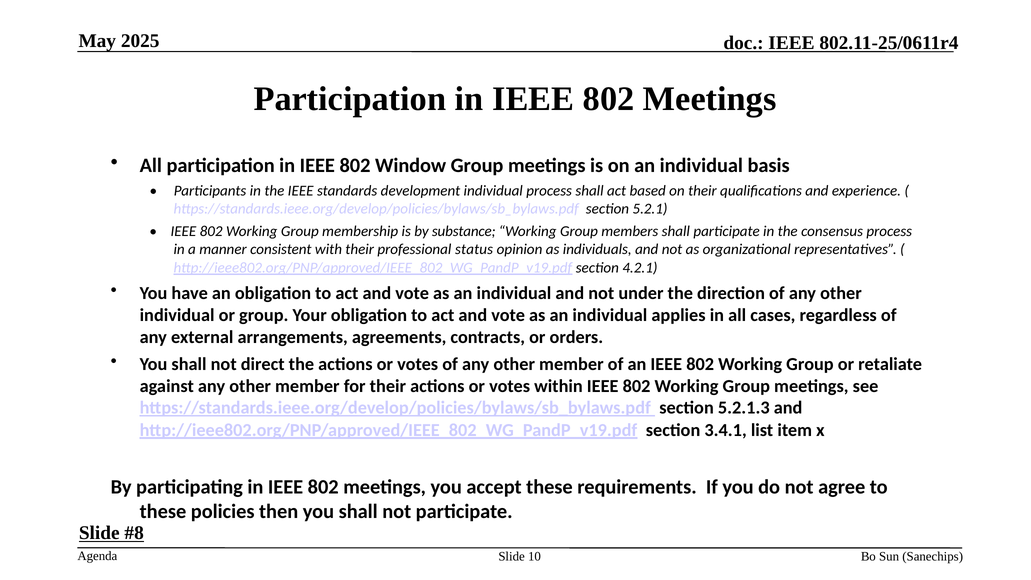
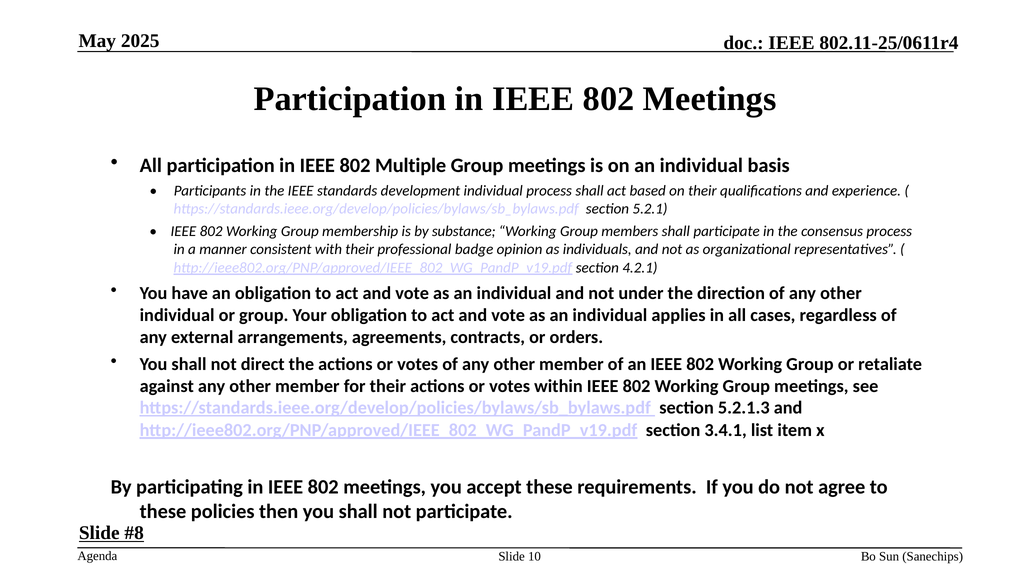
Window: Window -> Multiple
status: status -> badge
